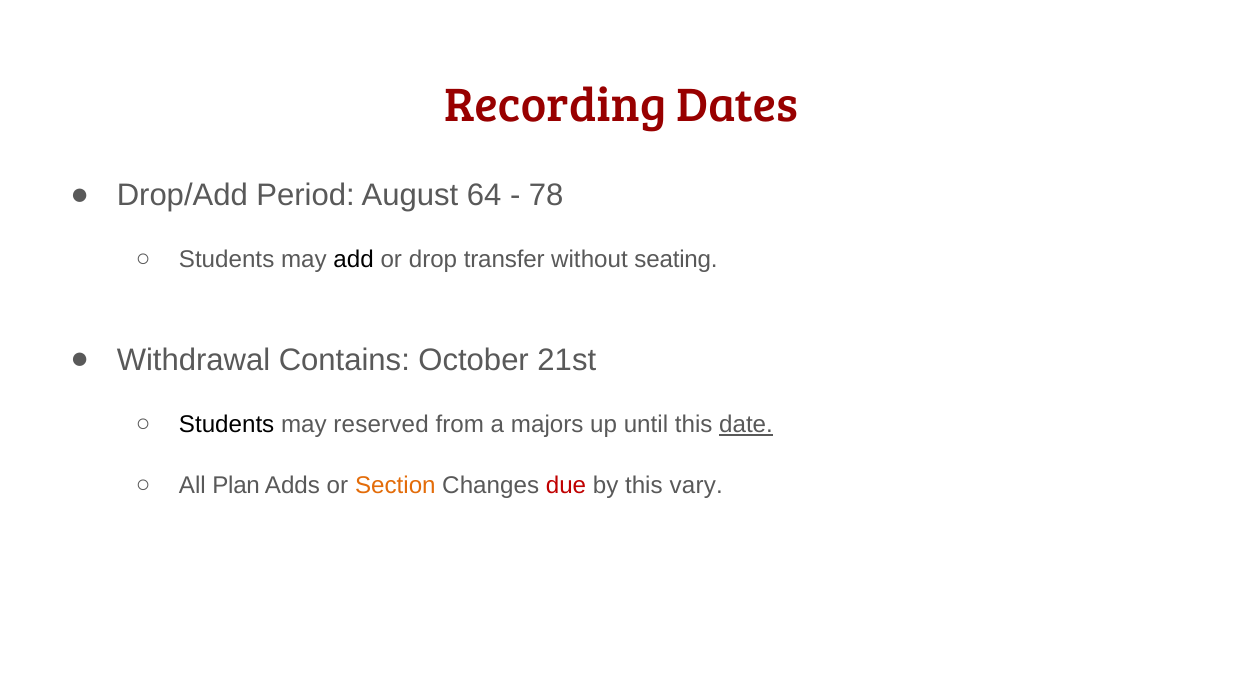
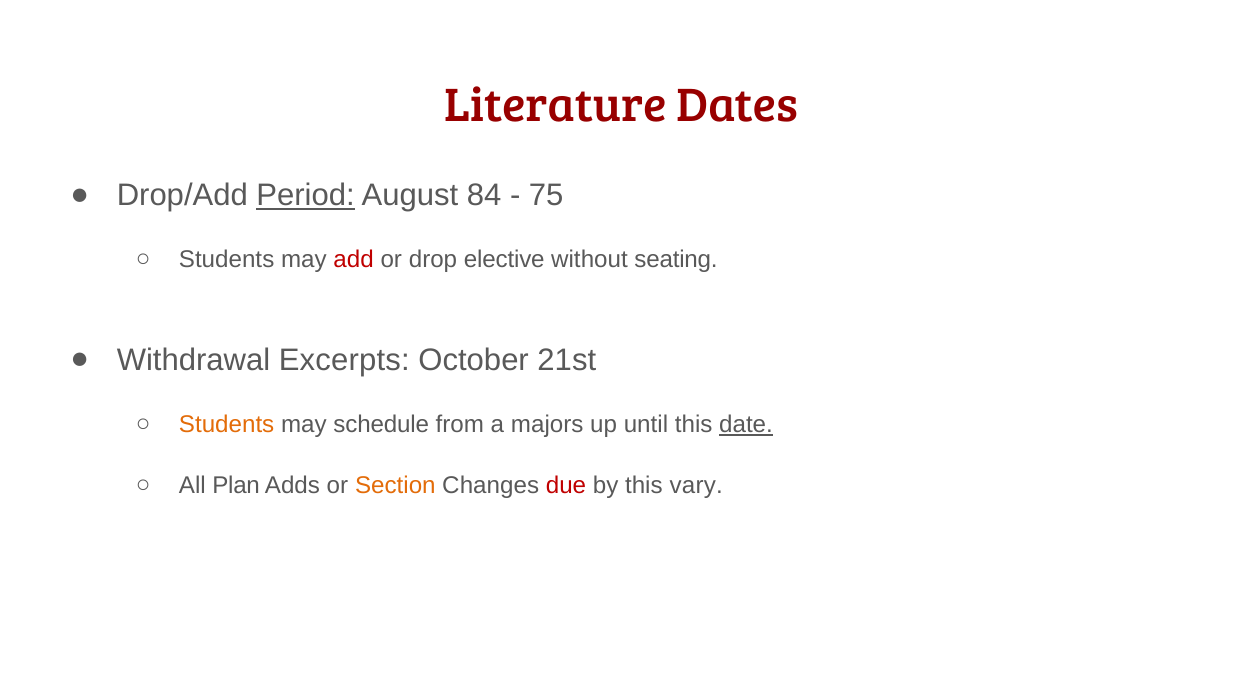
Recording: Recording -> Literature
Period underline: none -> present
64: 64 -> 84
78: 78 -> 75
add colour: black -> red
transfer: transfer -> elective
Contains: Contains -> Excerpts
Students at (227, 424) colour: black -> orange
reserved: reserved -> schedule
